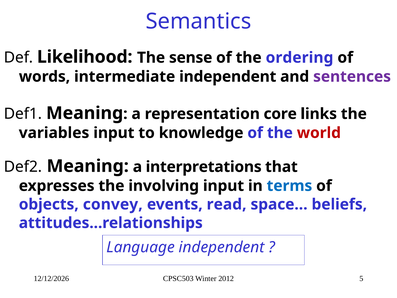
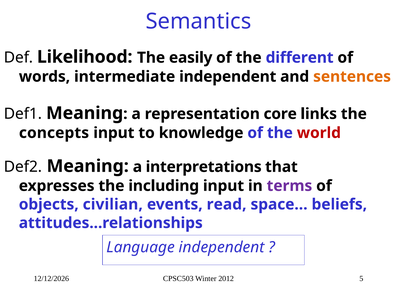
sense: sense -> easily
ordering: ordering -> different
sentences colour: purple -> orange
variables: variables -> concepts
involving: involving -> including
terms colour: blue -> purple
convey: convey -> civilian
